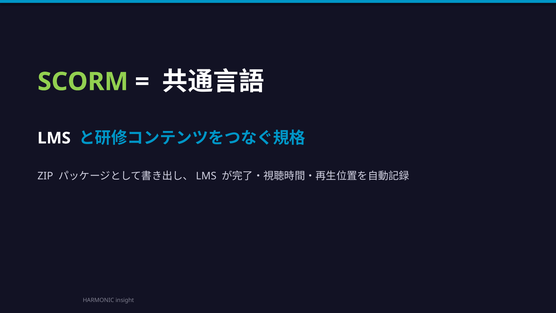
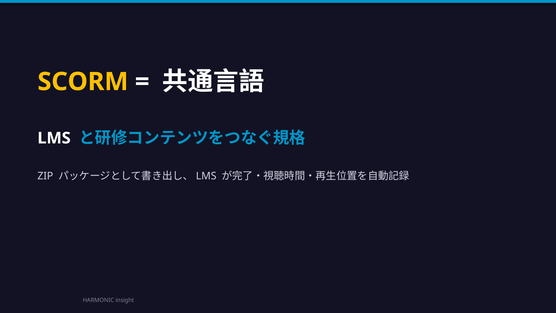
SCORM colour: light green -> yellow
